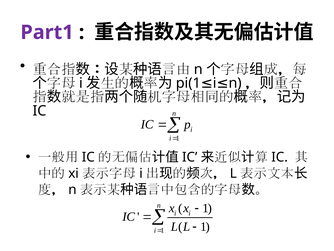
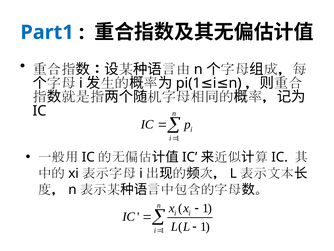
Part1 colour: purple -> blue
